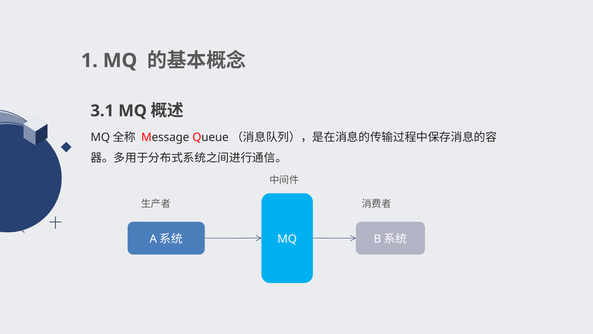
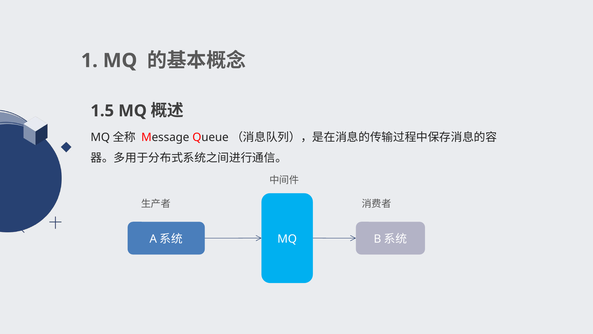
3.1: 3.1 -> 1.5
